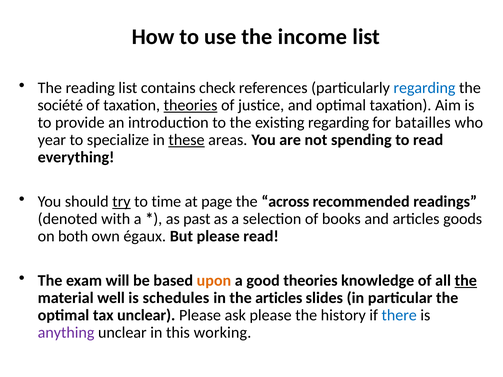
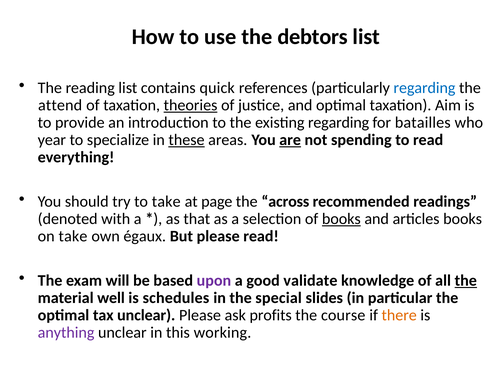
income: income -> debtors
check: check -> quick
société: société -> attend
are underline: none -> present
try underline: present -> none
to time: time -> take
past: past -> that
books at (341, 219) underline: none -> present
articles goods: goods -> books
on both: both -> take
upon colour: orange -> purple
good theories: theories -> validate
the articles: articles -> special
ask please: please -> profits
history: history -> course
there colour: blue -> orange
